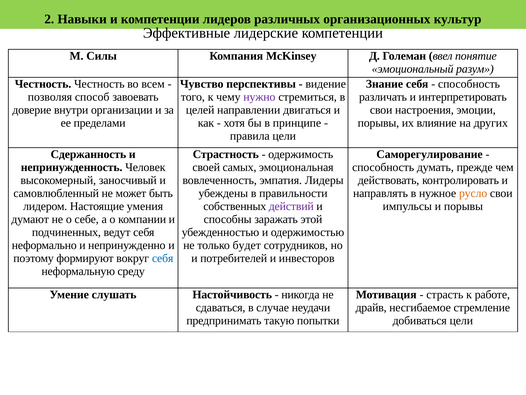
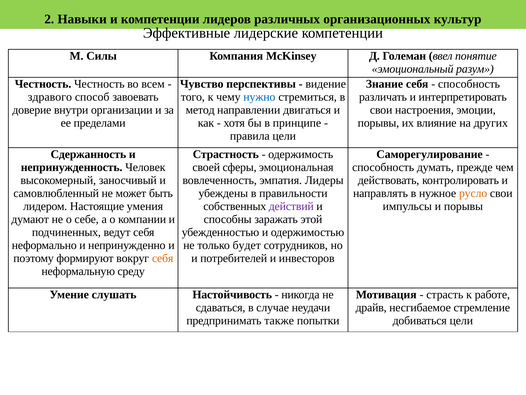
позволяя: позволяя -> здравого
нужно colour: purple -> blue
целей: целей -> метод
самых: самых -> сферы
себя at (163, 258) colour: blue -> orange
такую: такую -> также
